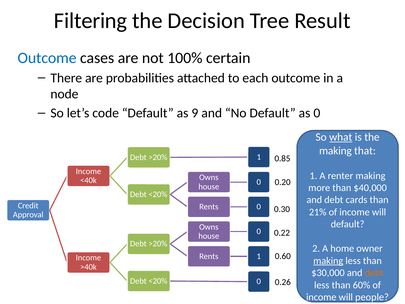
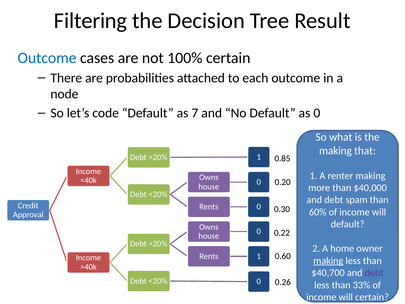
9: 9 -> 7
what underline: present -> none
cards: cards -> spam
21%: 21% -> 60%
$30,000: $30,000 -> $40,700
debt at (374, 273) colour: orange -> purple
60%: 60% -> 33%
will people: people -> certain
